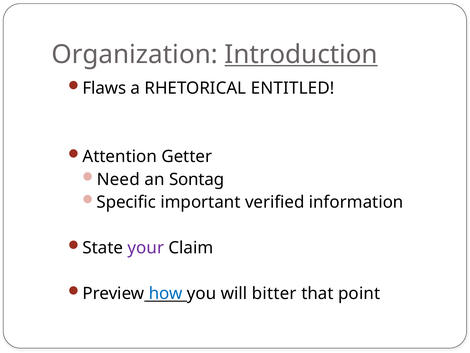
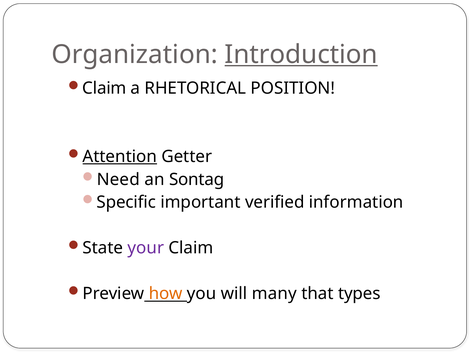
Flaws at (104, 88): Flaws -> Claim
ENTITLED: ENTITLED -> POSITION
Attention underline: none -> present
how colour: blue -> orange
bitter: bitter -> many
point: point -> types
